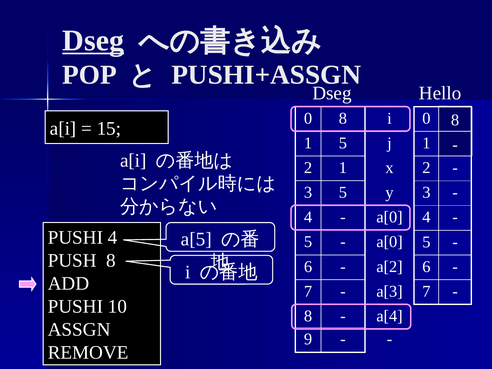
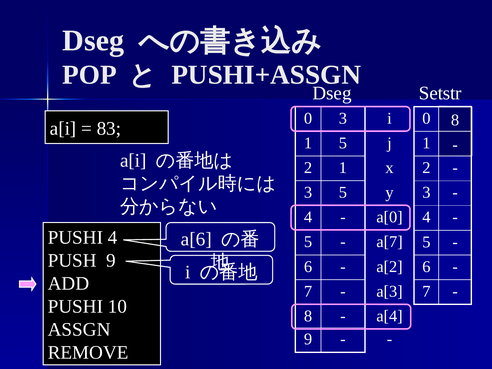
Dseg at (93, 41) underline: present -> none
Hello: Hello -> Setstr
0 8: 8 -> 3
15: 15 -> 83
a[5: a[5 -> a[6
a[0 at (390, 242): a[0 -> a[7
PUSH 8: 8 -> 9
